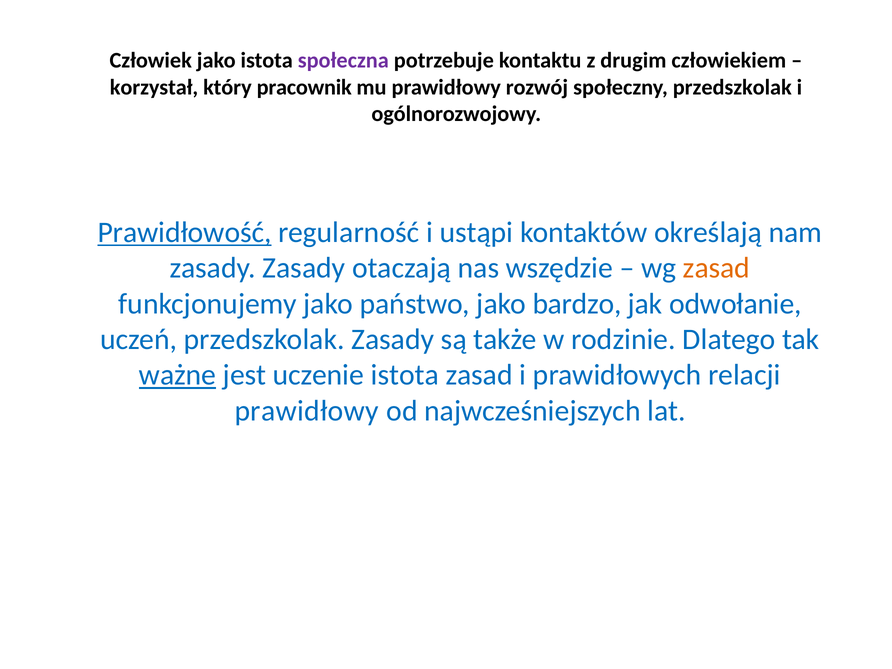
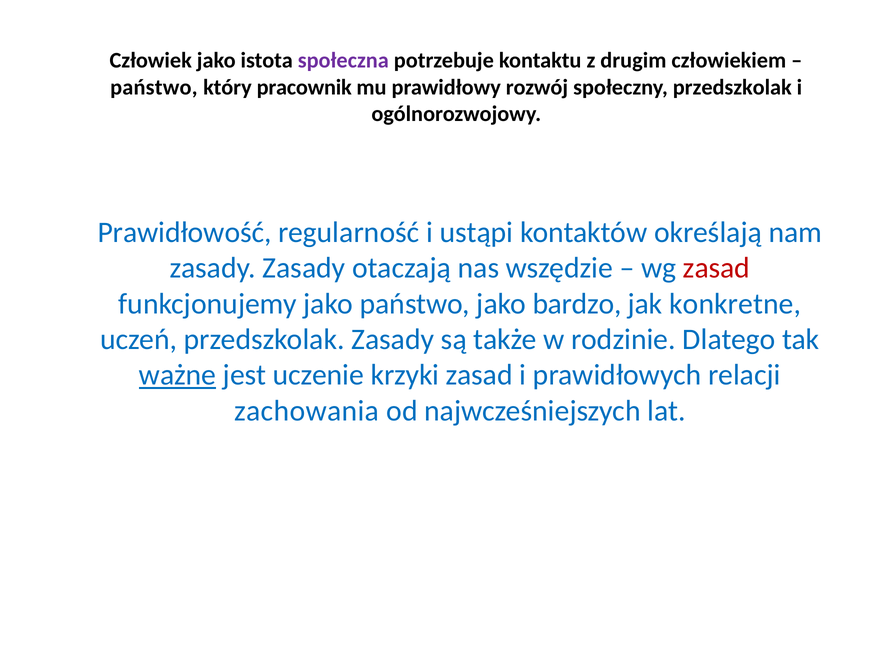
korzystał at (154, 87): korzystał -> państwo
Prawidłowość underline: present -> none
zasad at (717, 268) colour: orange -> red
odwołanie: odwołanie -> konkretne
uczenie istota: istota -> krzyki
prawidłowy at (307, 411): prawidłowy -> zachowania
